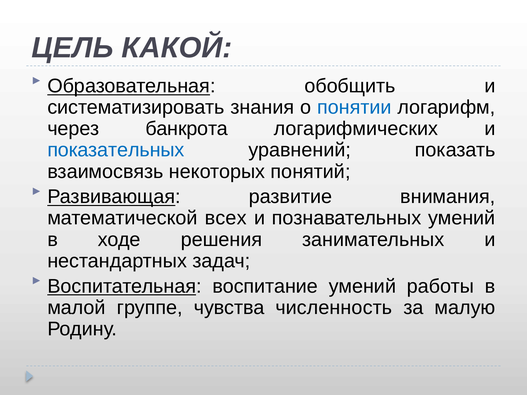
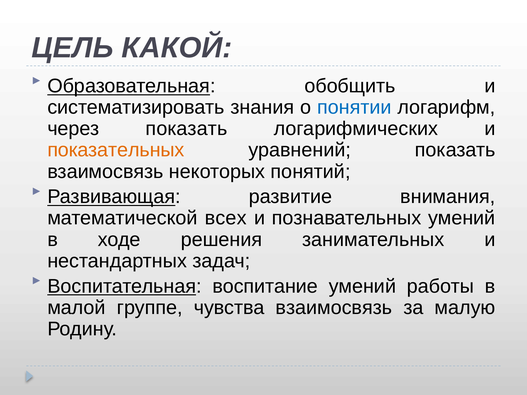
через банкрота: банкрота -> показать
показательных colour: blue -> orange
чувства численность: численность -> взаимосвязь
